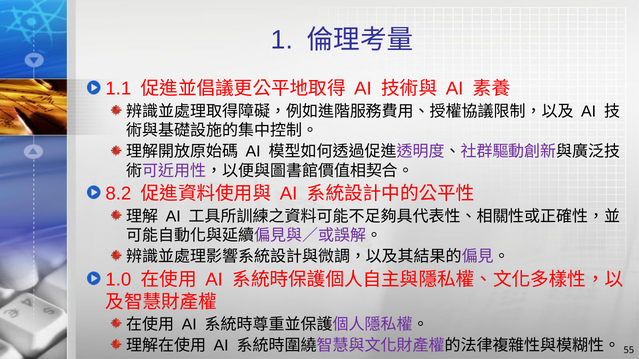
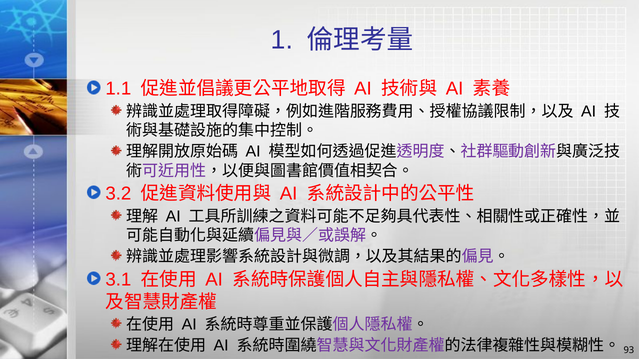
8.2: 8.2 -> 3.2
1.0: 1.0 -> 3.1
55: 55 -> 93
